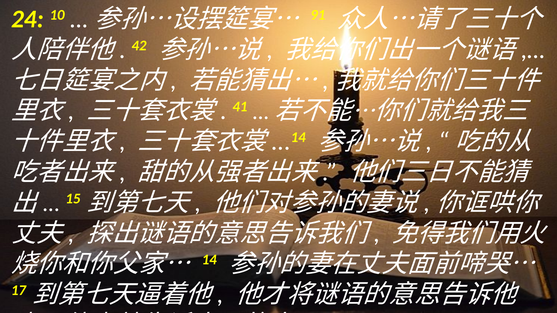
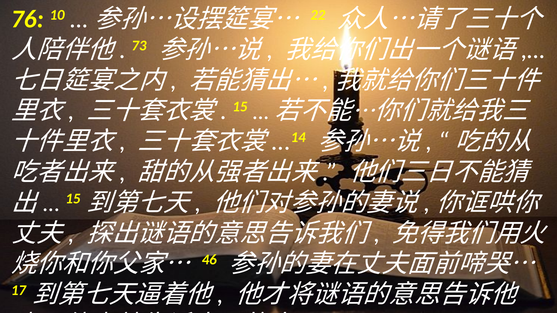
24: 24 -> 76
91: 91 -> 22
42: 42 -> 73
41: 41 -> 15
14: 14 -> 46
